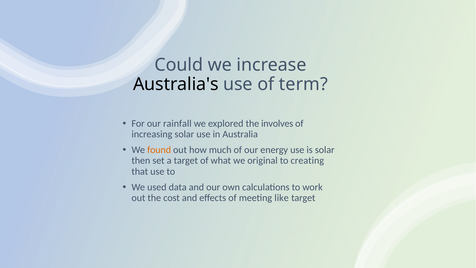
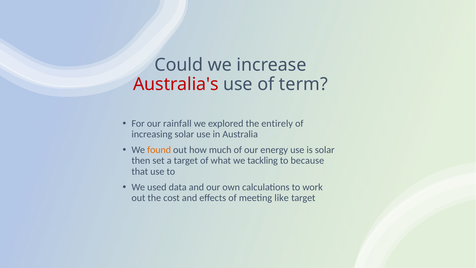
Australia's colour: black -> red
involves: involves -> entirely
original: original -> tackling
creating: creating -> because
